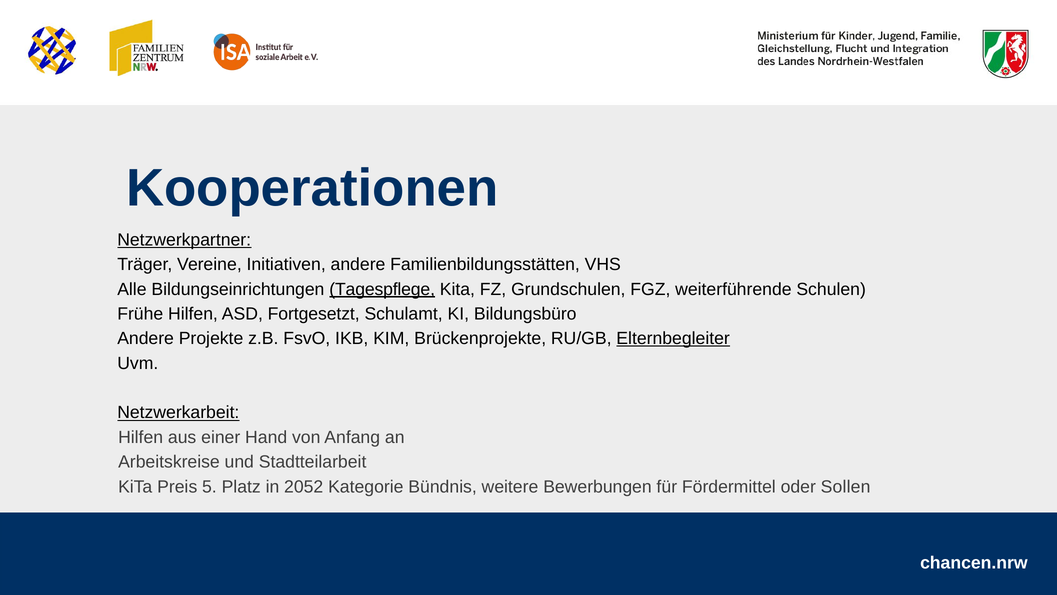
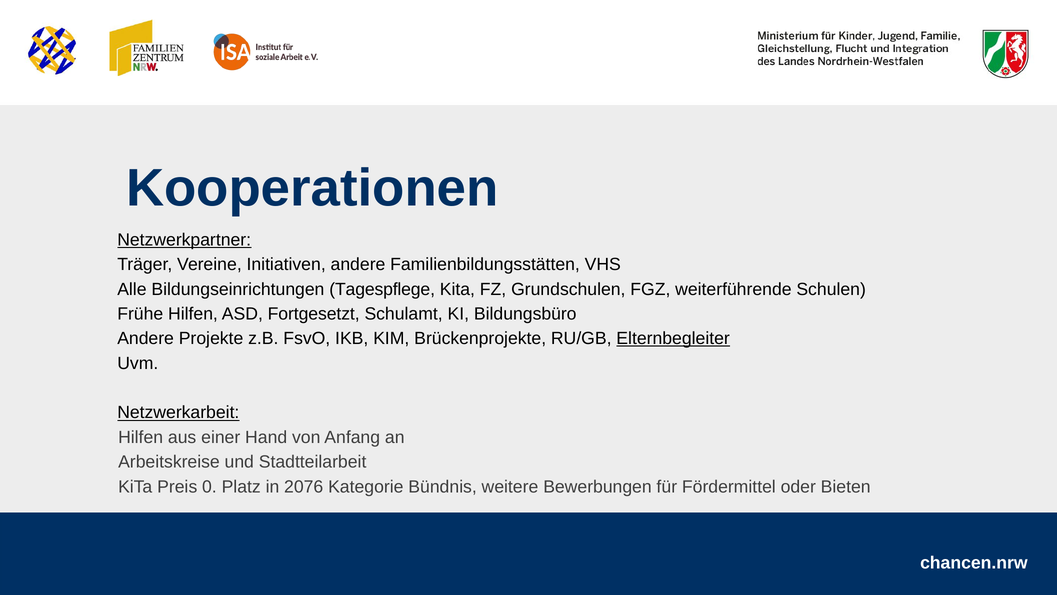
Tagespflege underline: present -> none
5: 5 -> 0
2052: 2052 -> 2076
Sollen: Sollen -> Bieten
